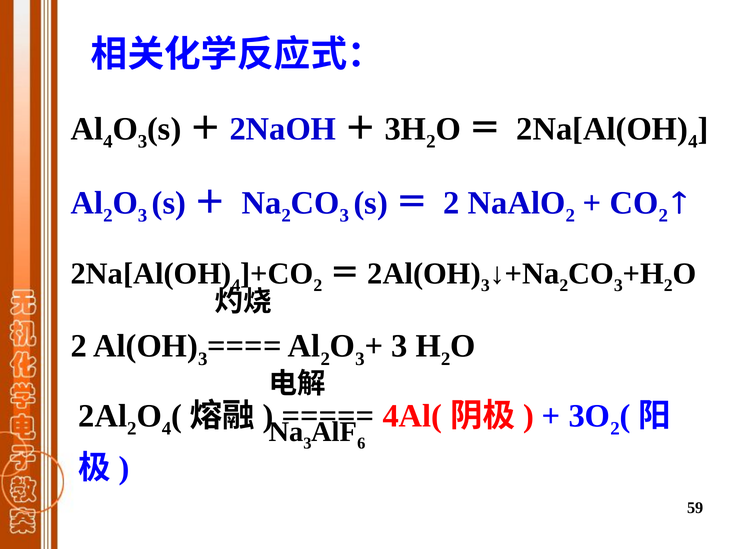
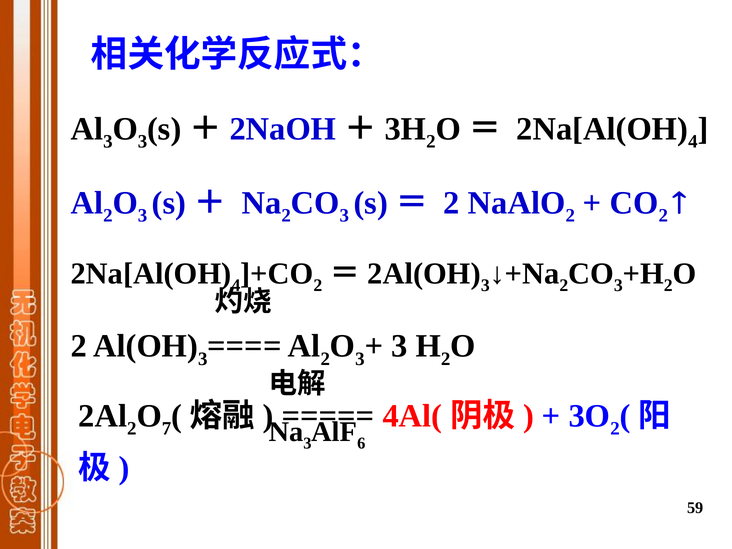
4 at (108, 141): 4 -> 3
4 at (166, 429): 4 -> 7
